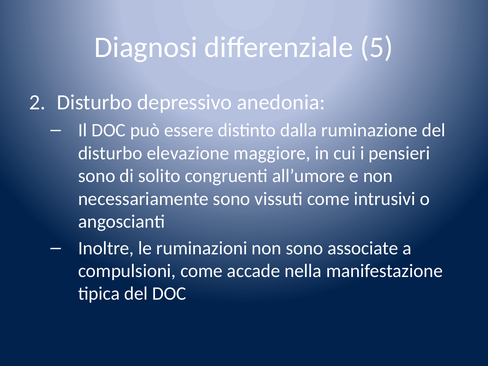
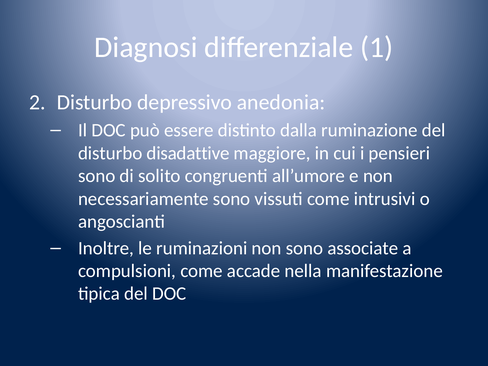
5: 5 -> 1
elevazione: elevazione -> disadattive
